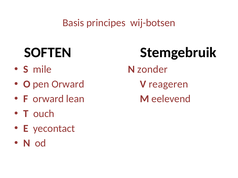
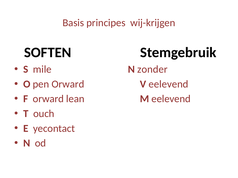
wij-botsen: wij-botsen -> wij-krijgen
V reageren: reageren -> eelevend
